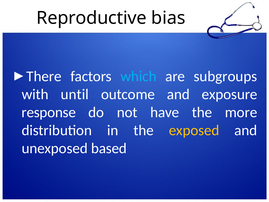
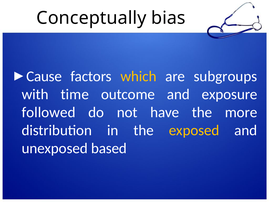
Reproductive: Reproductive -> Conceptually
There: There -> Cause
which colour: light blue -> yellow
until: until -> time
response: response -> followed
